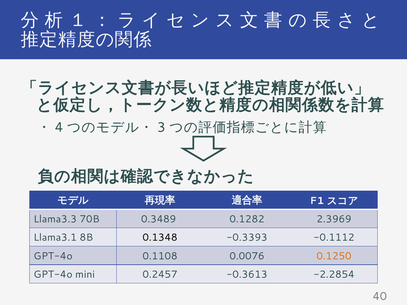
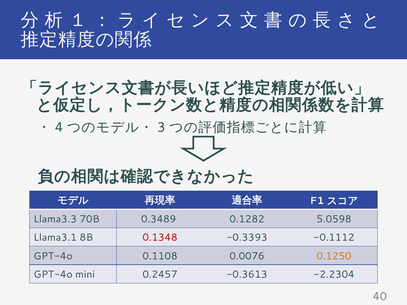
2.3969: 2.3969 -> 5.0598
0.1348 colour: black -> red
-2.2854: -2.2854 -> -2.2304
